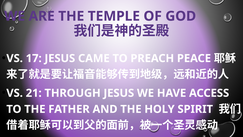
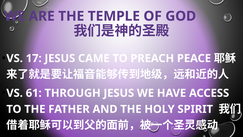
21: 21 -> 61
